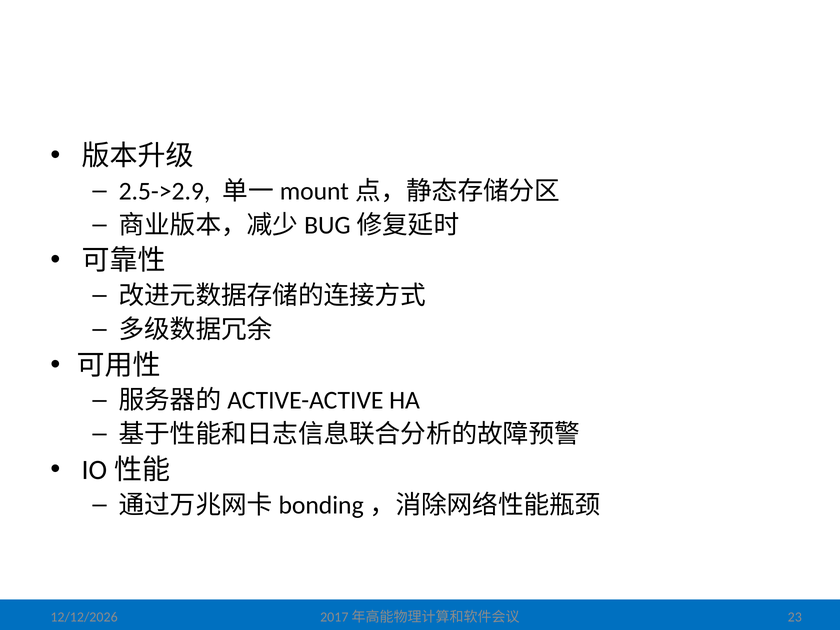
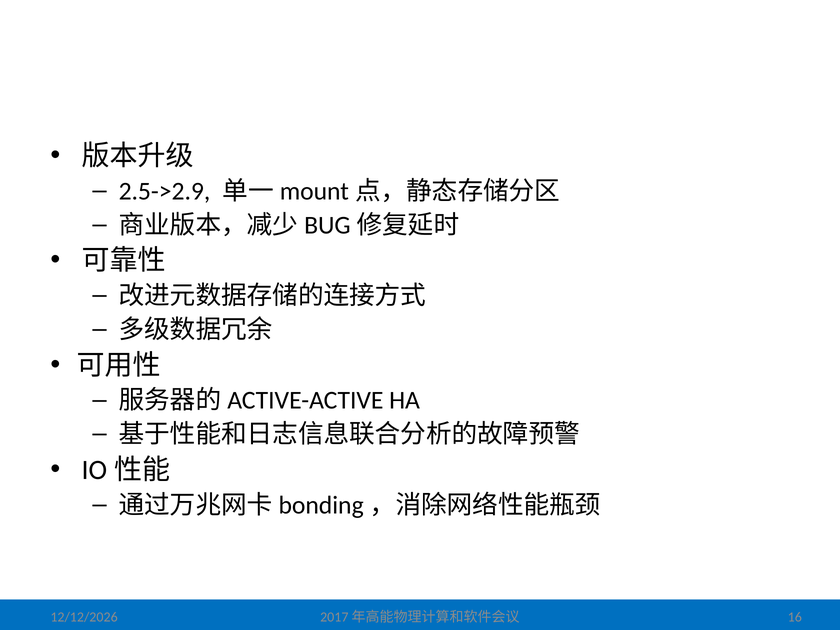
23: 23 -> 16
